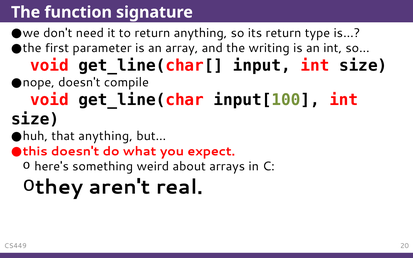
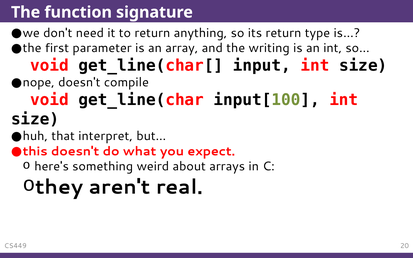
that anything: anything -> interpret
